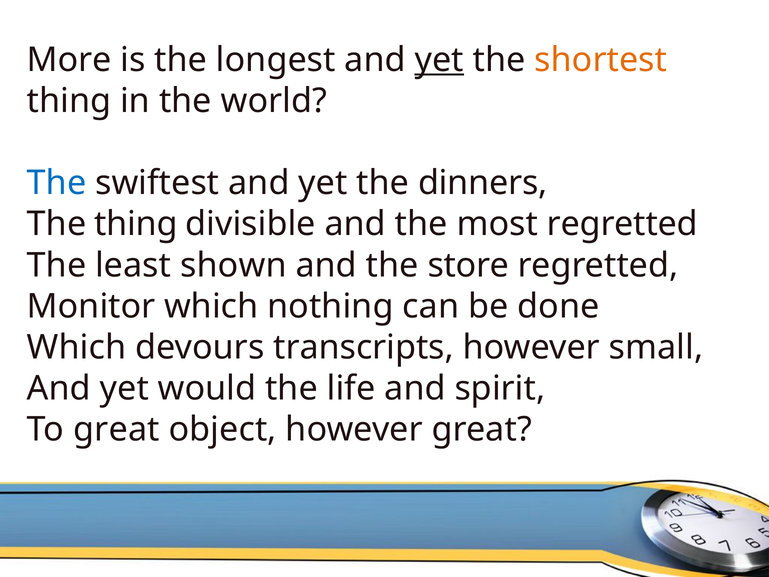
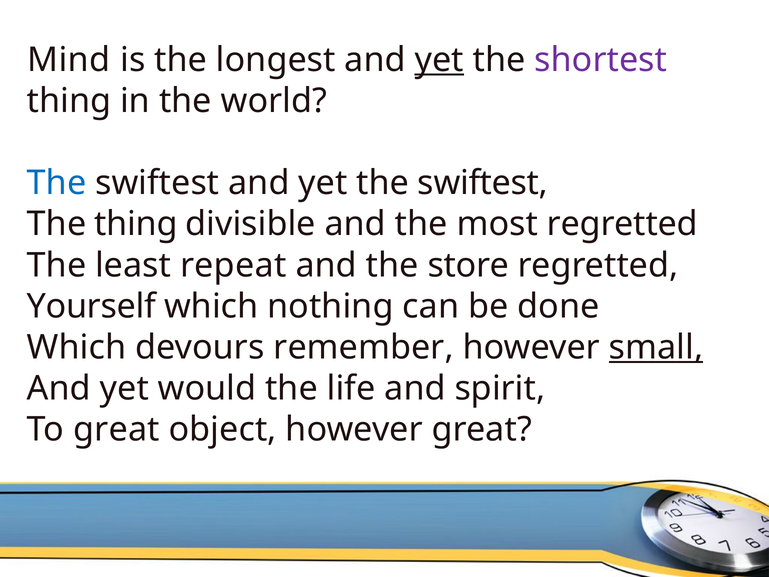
More: More -> Mind
shortest colour: orange -> purple
yet the dinners: dinners -> swiftest
shown: shown -> repeat
Monitor: Monitor -> Yourself
transcripts: transcripts -> remember
small underline: none -> present
